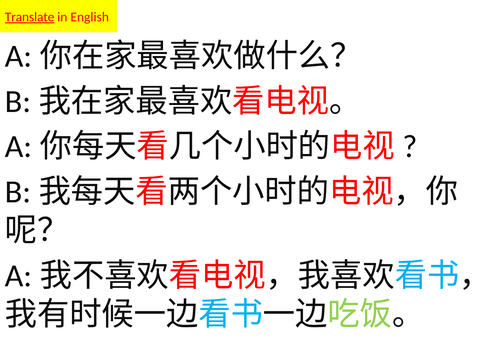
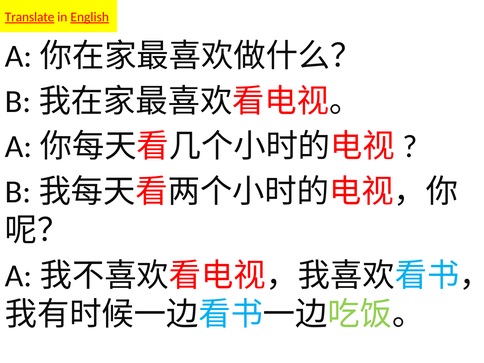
English underline: none -> present
